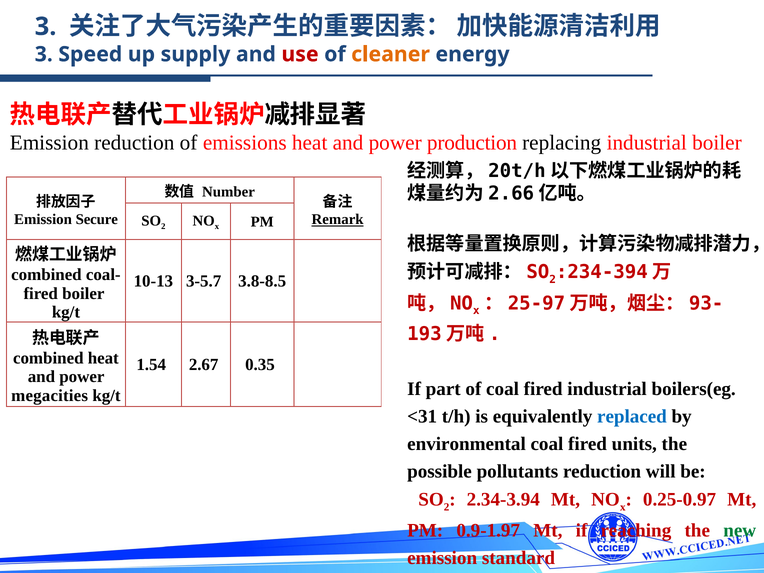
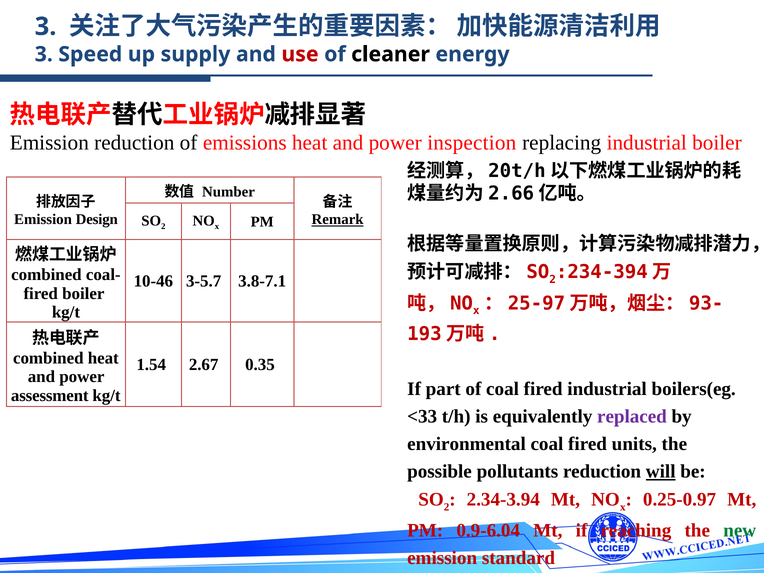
cleaner colour: orange -> black
production: production -> inspection
Secure: Secure -> Design
10-13: 10-13 -> 10-46
3.8-8.5: 3.8-8.5 -> 3.8-7.1
megacities: megacities -> assessment
<31: <31 -> <33
replaced colour: blue -> purple
will underline: none -> present
0.9-1.97: 0.9-1.97 -> 0.9-6.04
